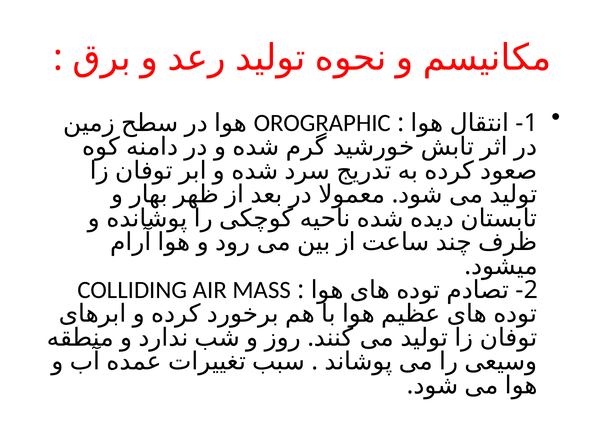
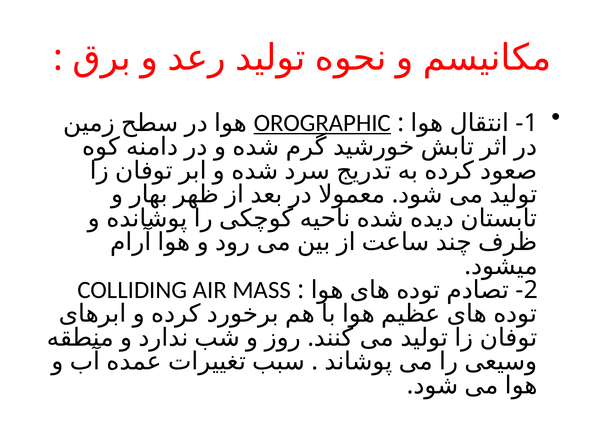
OROGRAPHIC underline: none -> present
